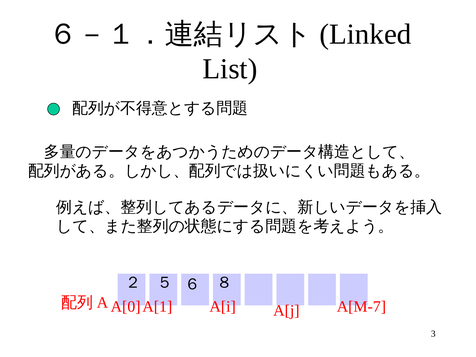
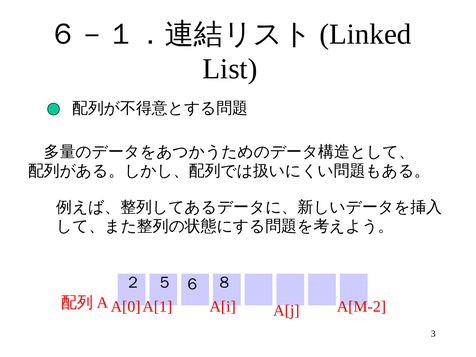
A[M-7: A[M-7 -> A[M-2
